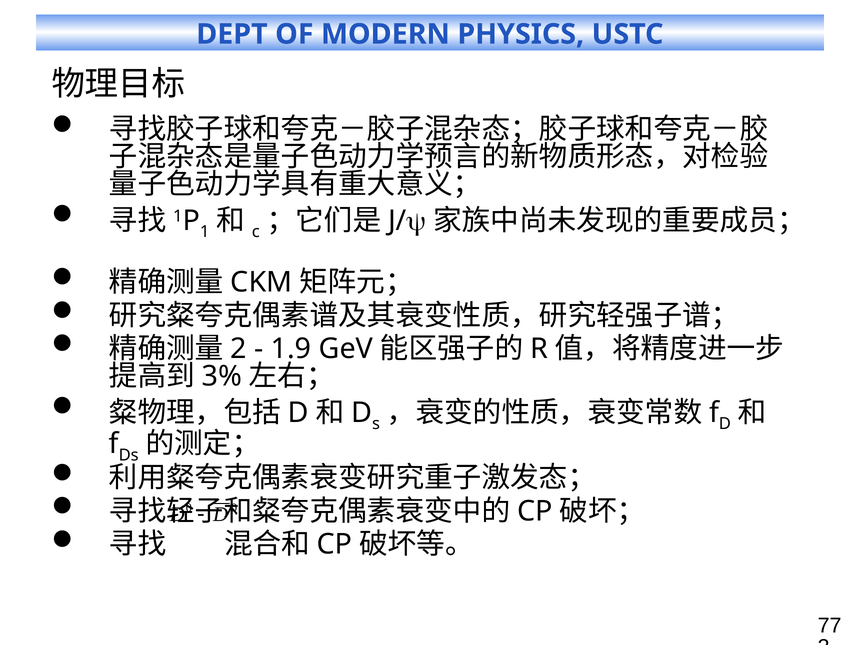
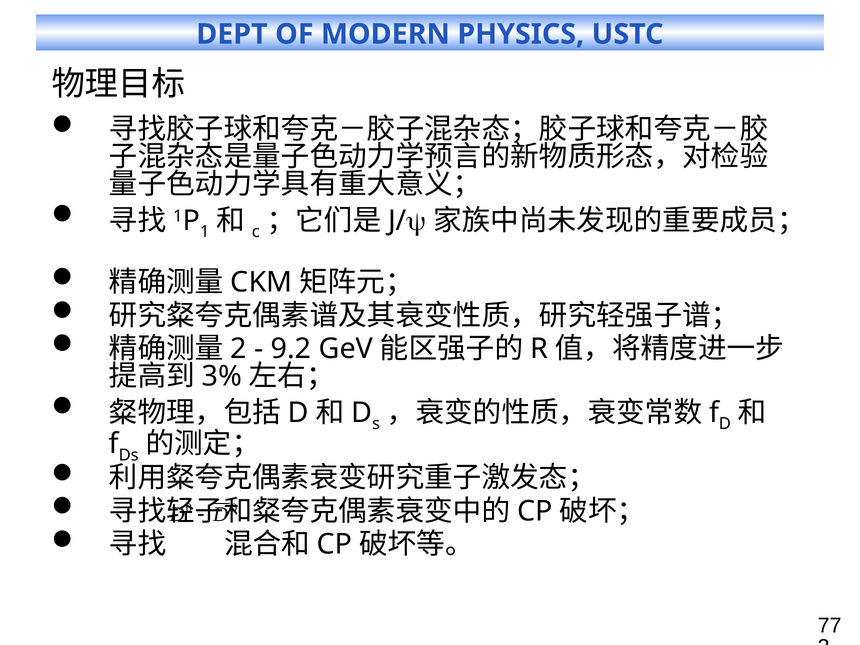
1.9: 1.9 -> 9.2
